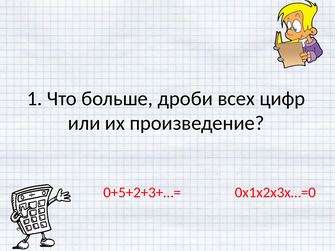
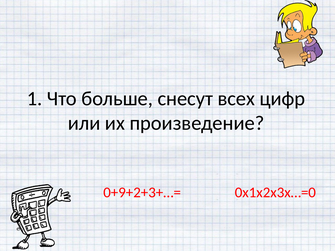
дроби: дроби -> снесут
0+5+2+3+…=: 0+5+2+3+…= -> 0+9+2+3+…=
